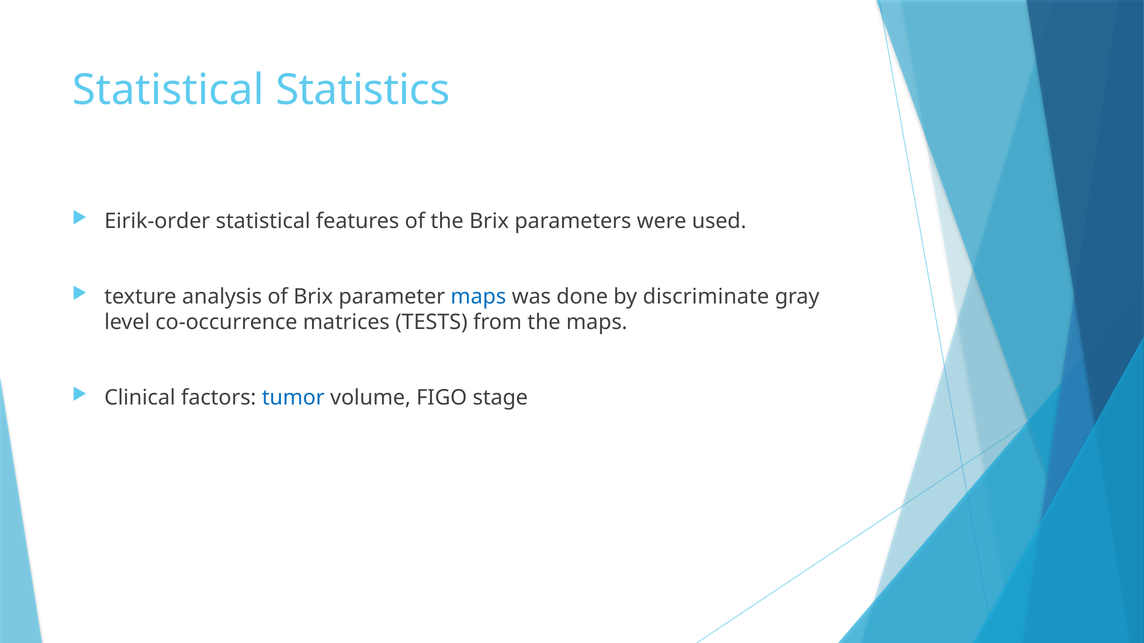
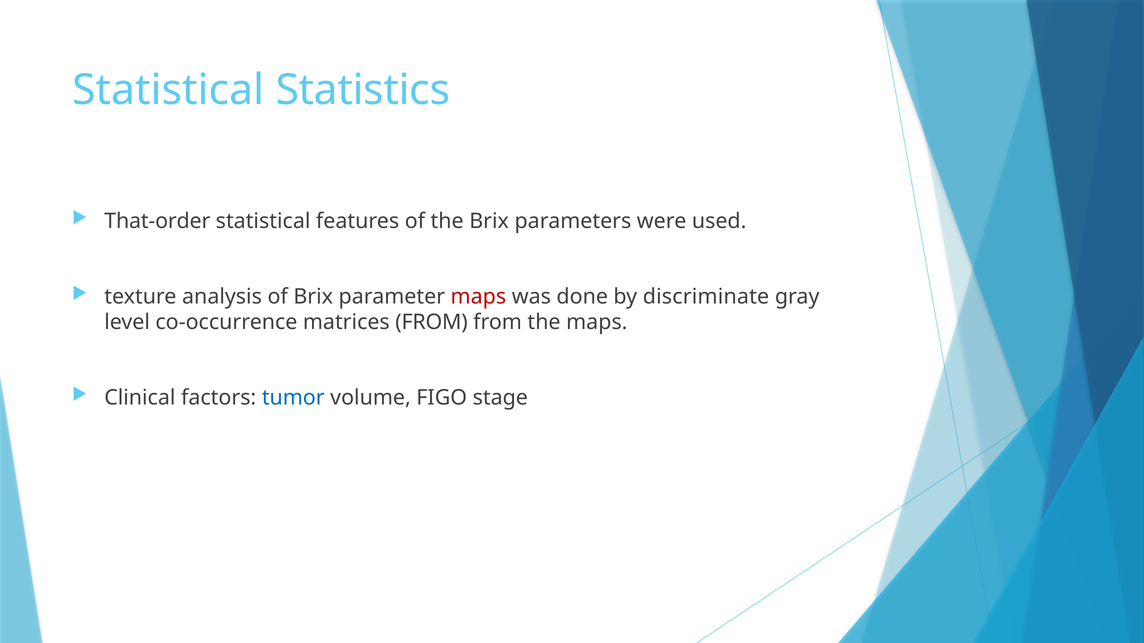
Eirik-order: Eirik-order -> That-order
maps at (478, 297) colour: blue -> red
matrices TESTS: TESTS -> FROM
